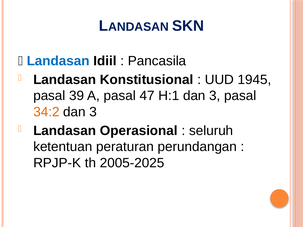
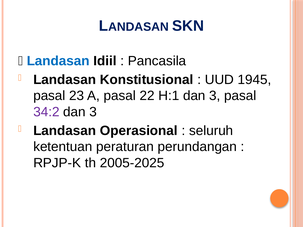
39: 39 -> 23
47: 47 -> 22
34:2 colour: orange -> purple
